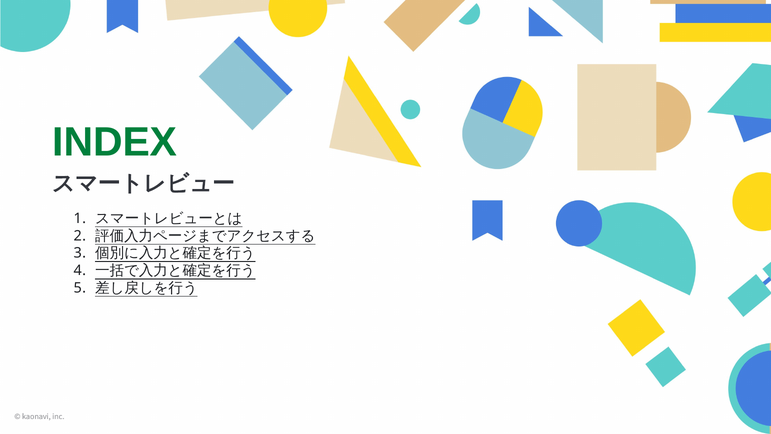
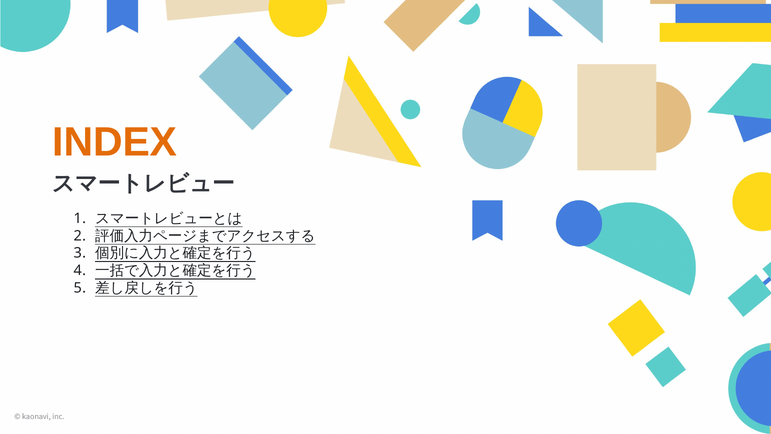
INDEX colour: green -> orange
